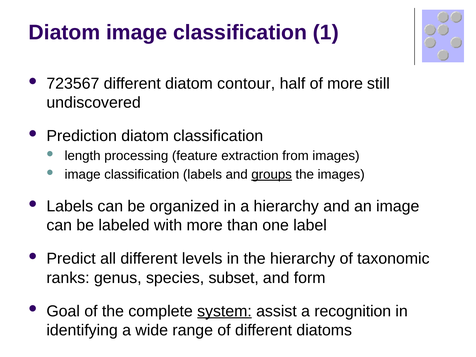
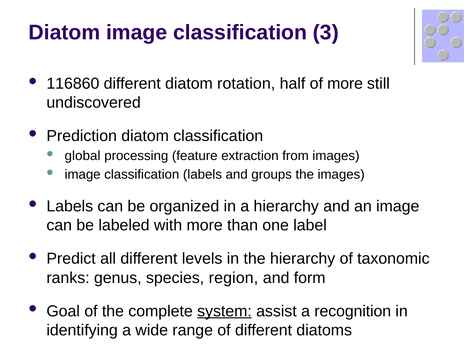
1: 1 -> 3
723567: 723567 -> 116860
contour: contour -> rotation
length: length -> global
groups underline: present -> none
subset: subset -> region
